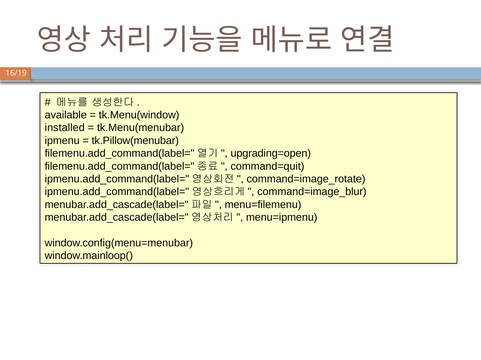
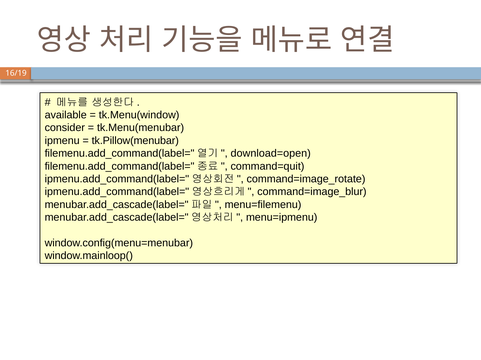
installed: installed -> consider
upgrading=open: upgrading=open -> download=open
